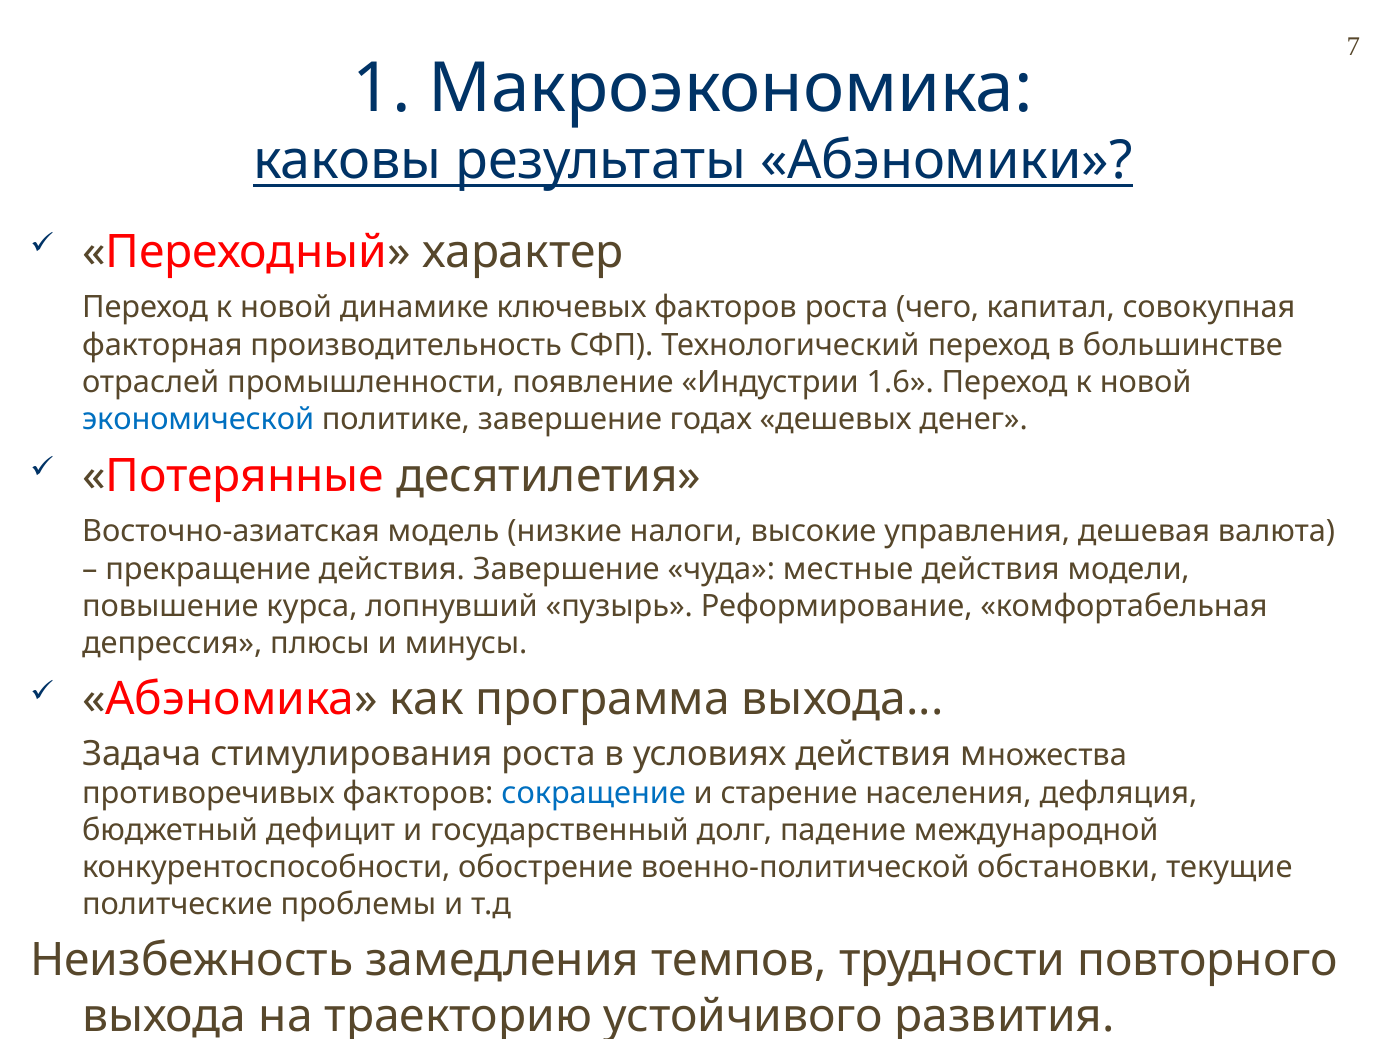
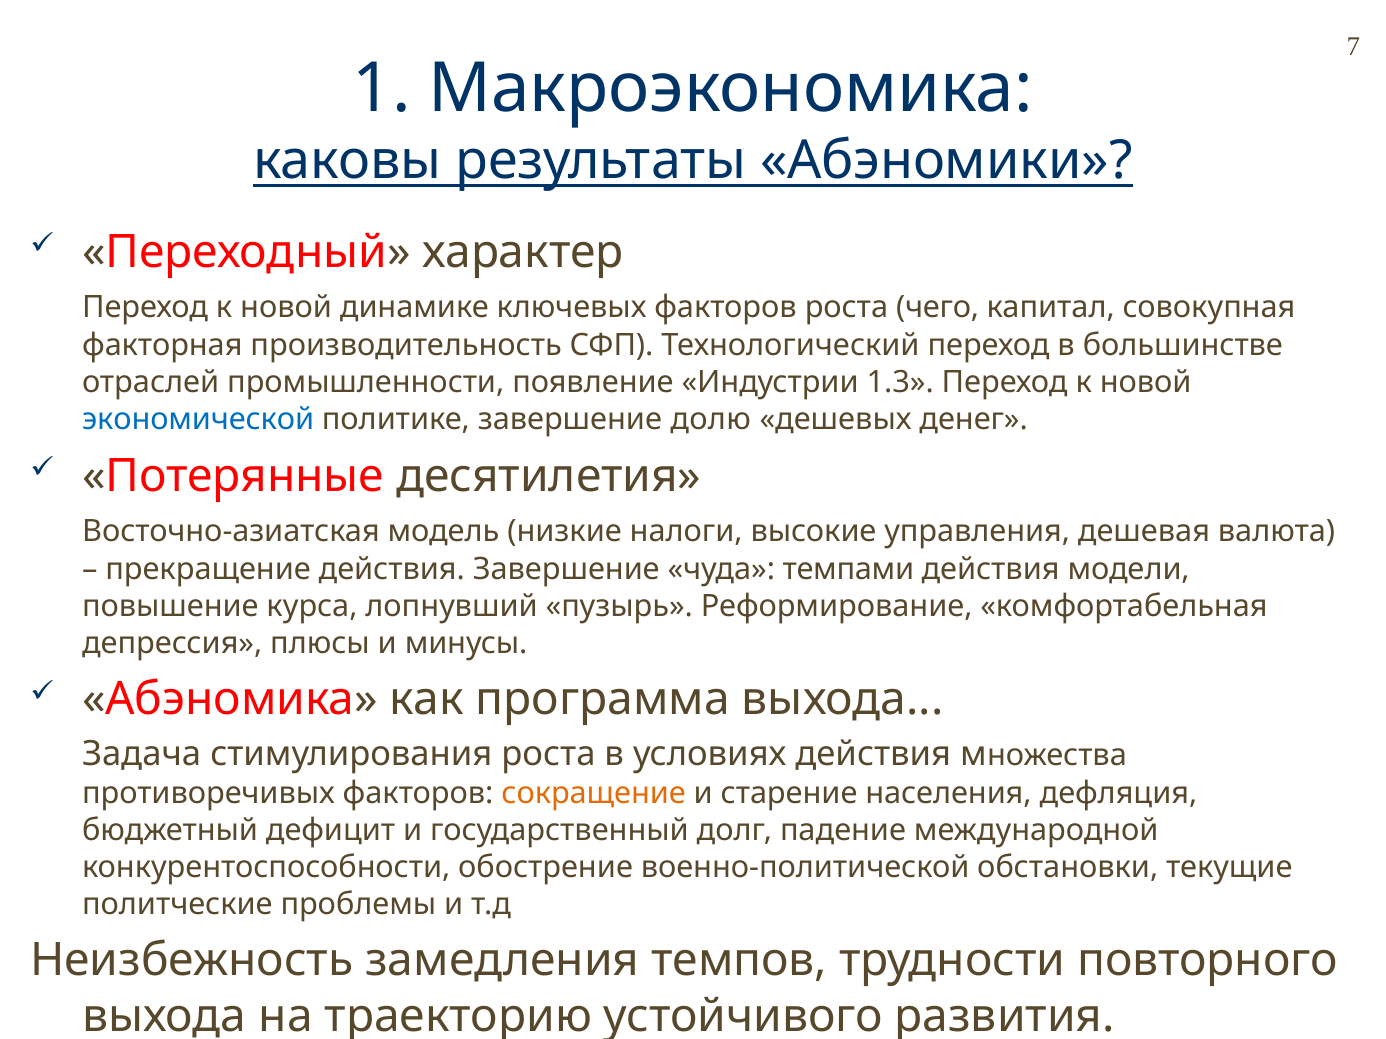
1.6: 1.6 -> 1.3
годах: годах -> долю
местные: местные -> темпами
сокращение colour: blue -> orange
